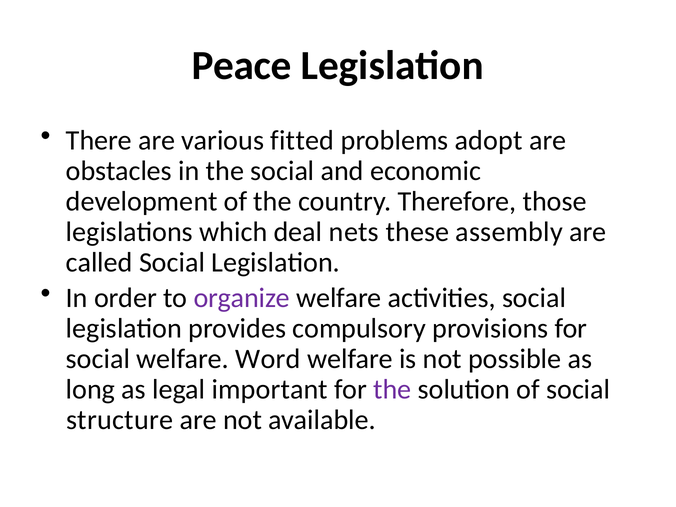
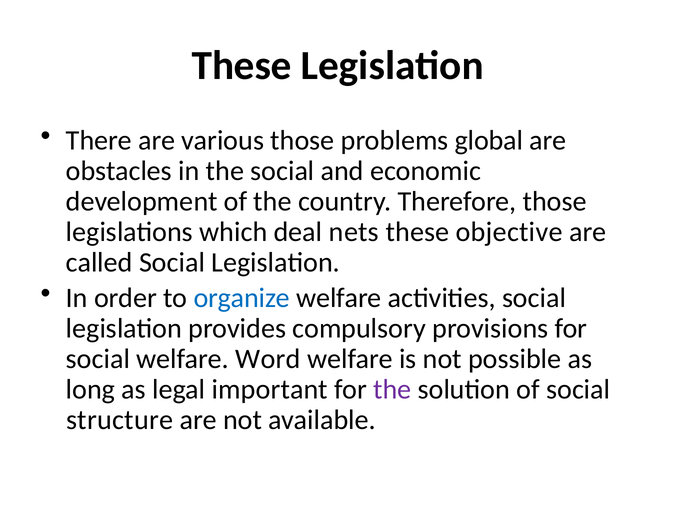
Peace at (242, 65): Peace -> These
various fitted: fitted -> those
adopt: adopt -> global
assembly: assembly -> objective
organize colour: purple -> blue
